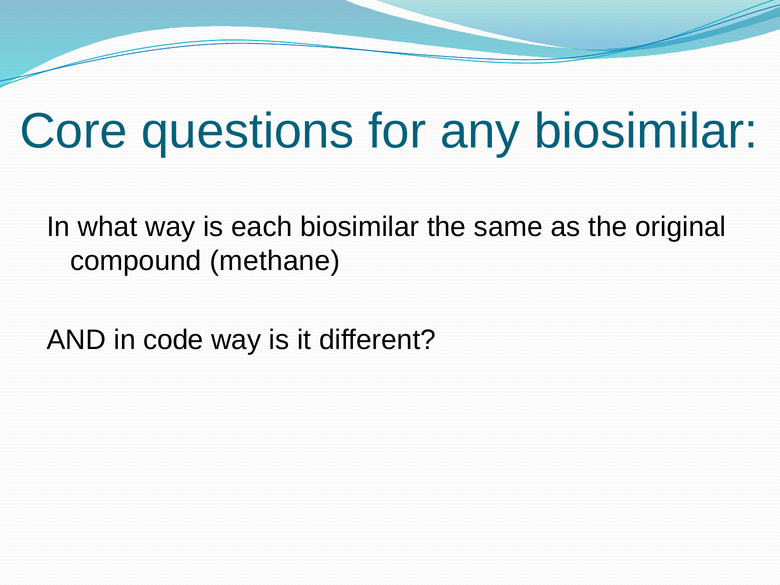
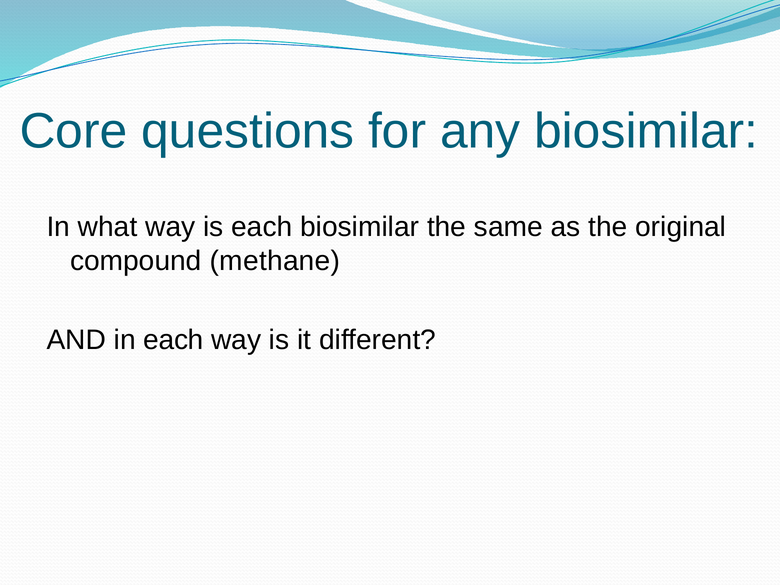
in code: code -> each
